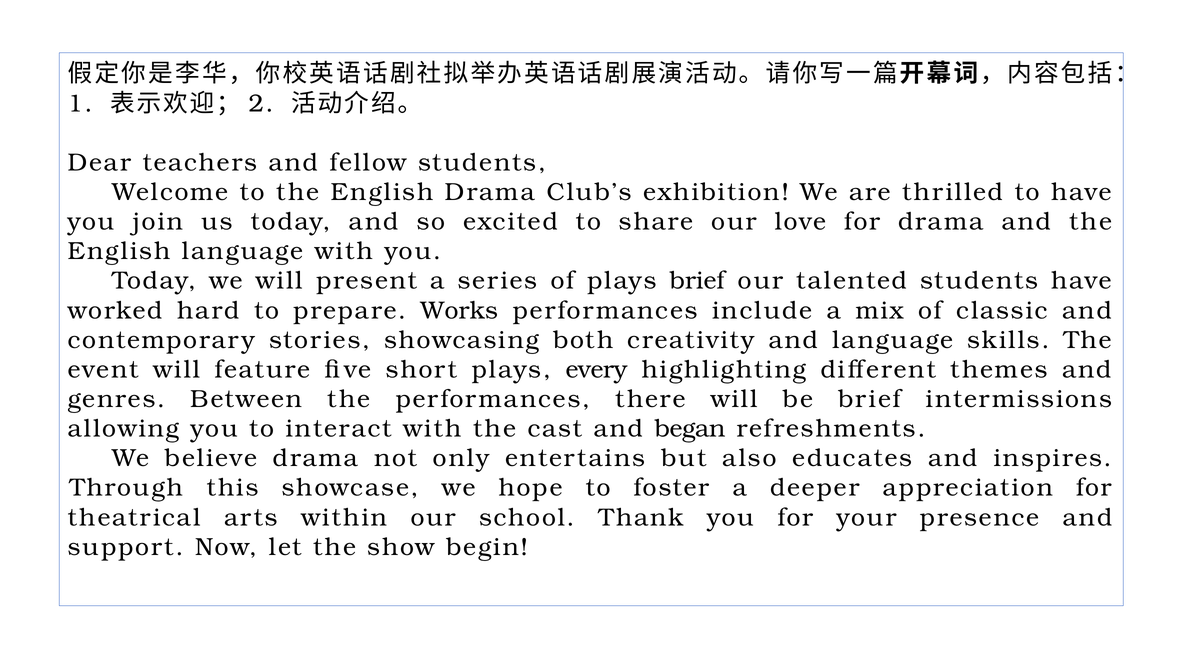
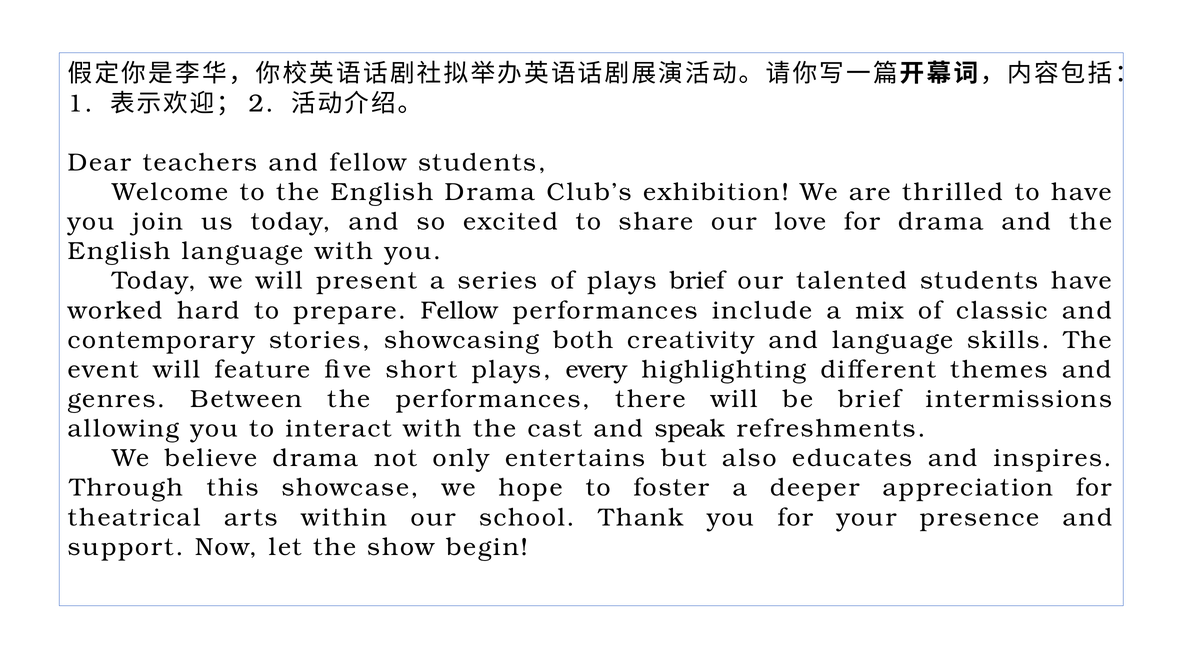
prepare Works: Works -> Fellow
began: began -> speak
